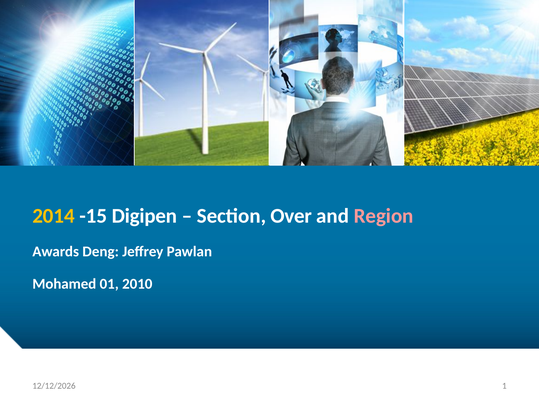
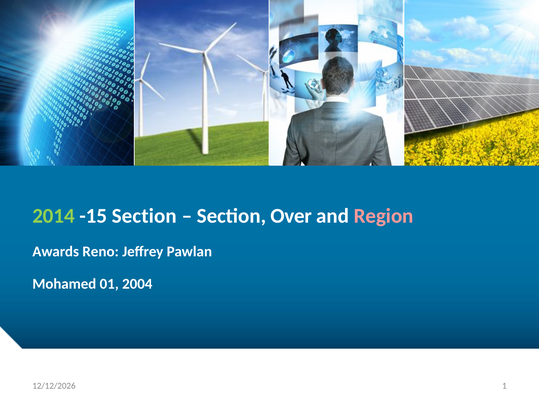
2014 colour: yellow -> light green
-15 Digipen: Digipen -> Section
Deng: Deng -> Reno
2010: 2010 -> 2004
